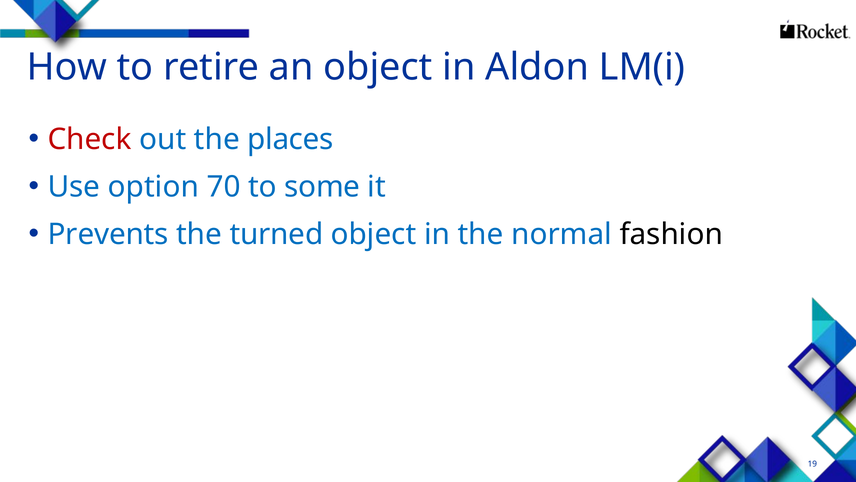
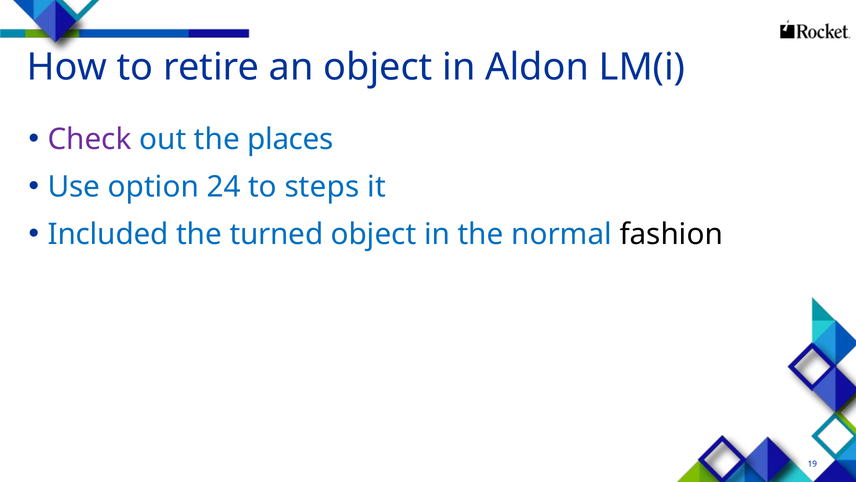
Check colour: red -> purple
70: 70 -> 24
some: some -> steps
Prevents: Prevents -> Included
